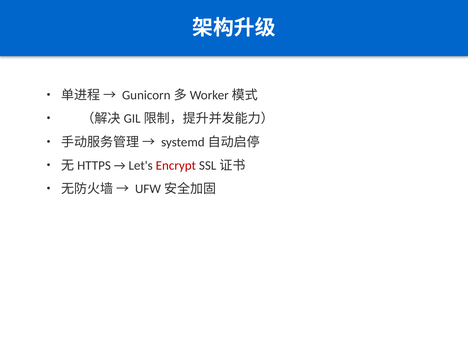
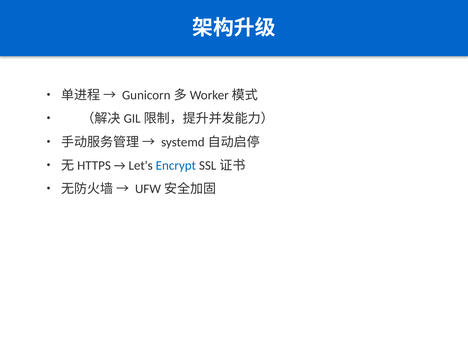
Encrypt colour: red -> blue
